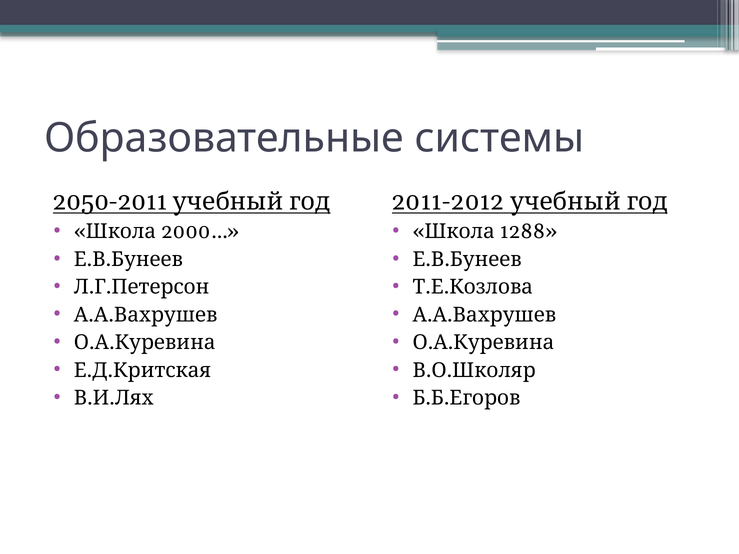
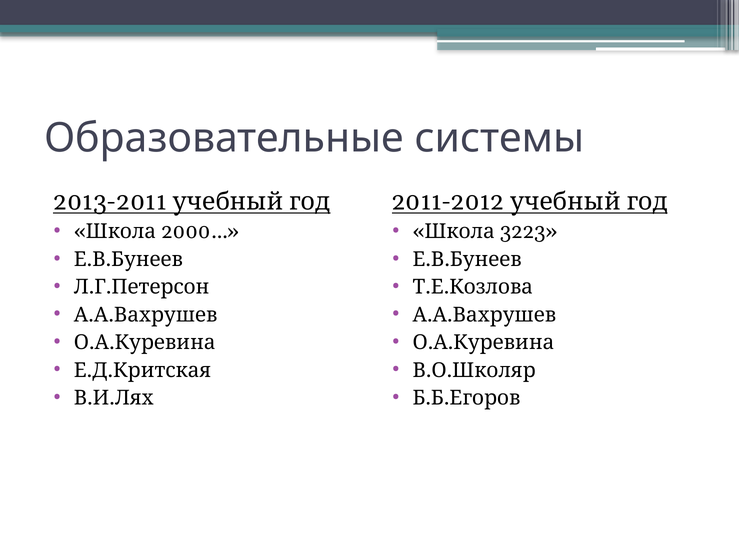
2050-2011: 2050-2011 -> 2013-2011
1288: 1288 -> 3223
